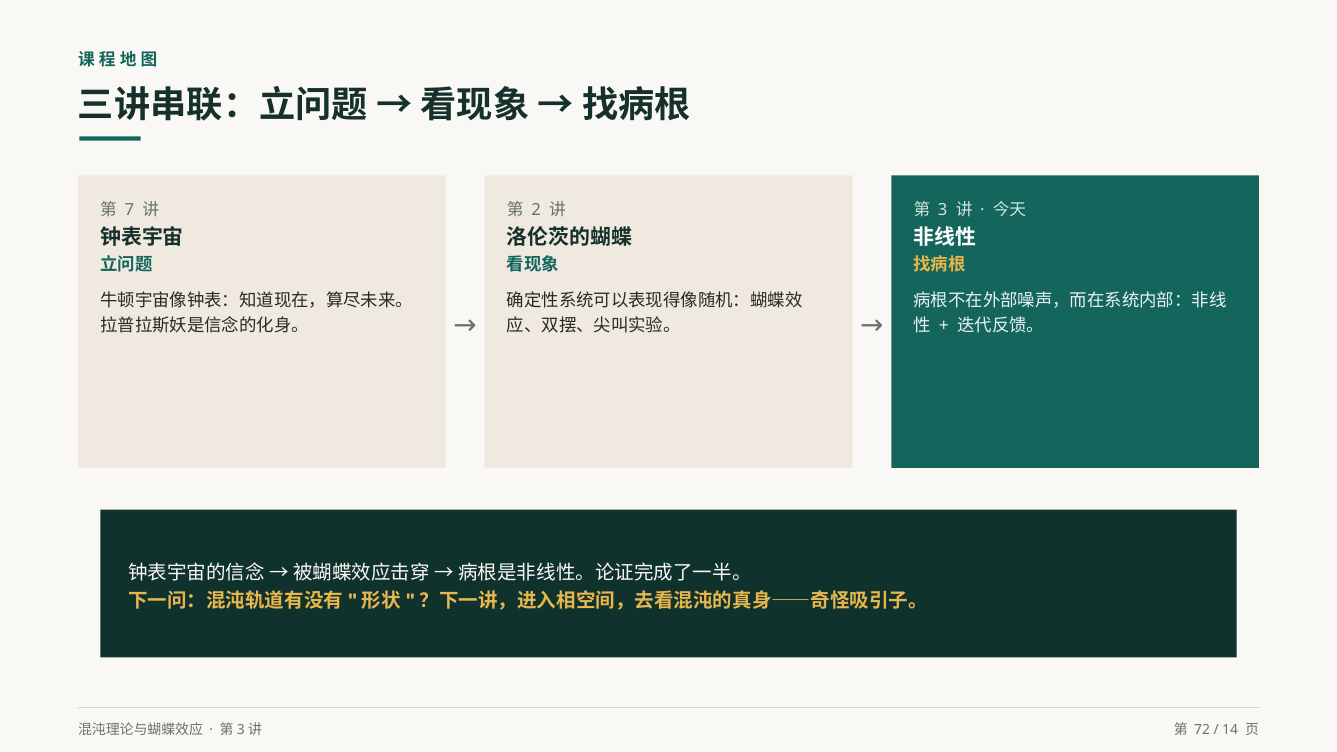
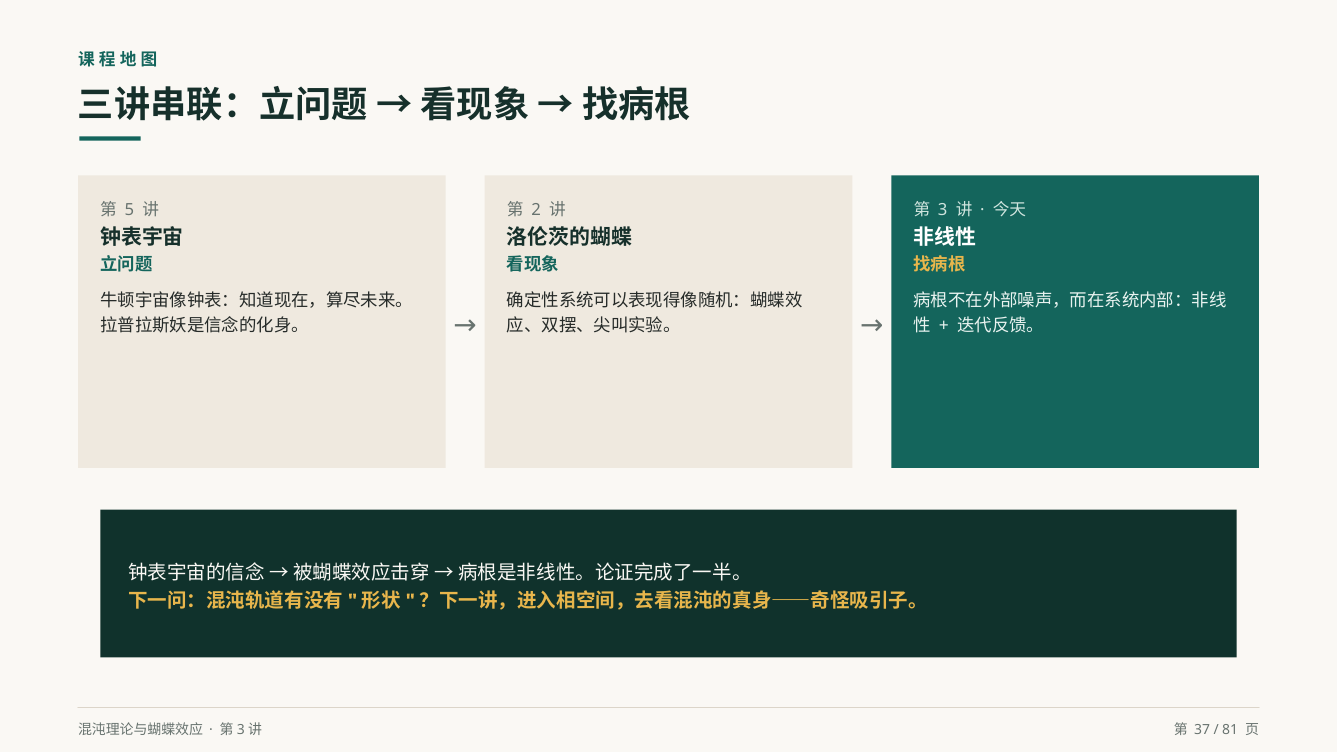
7: 7 -> 5
72: 72 -> 37
14: 14 -> 81
